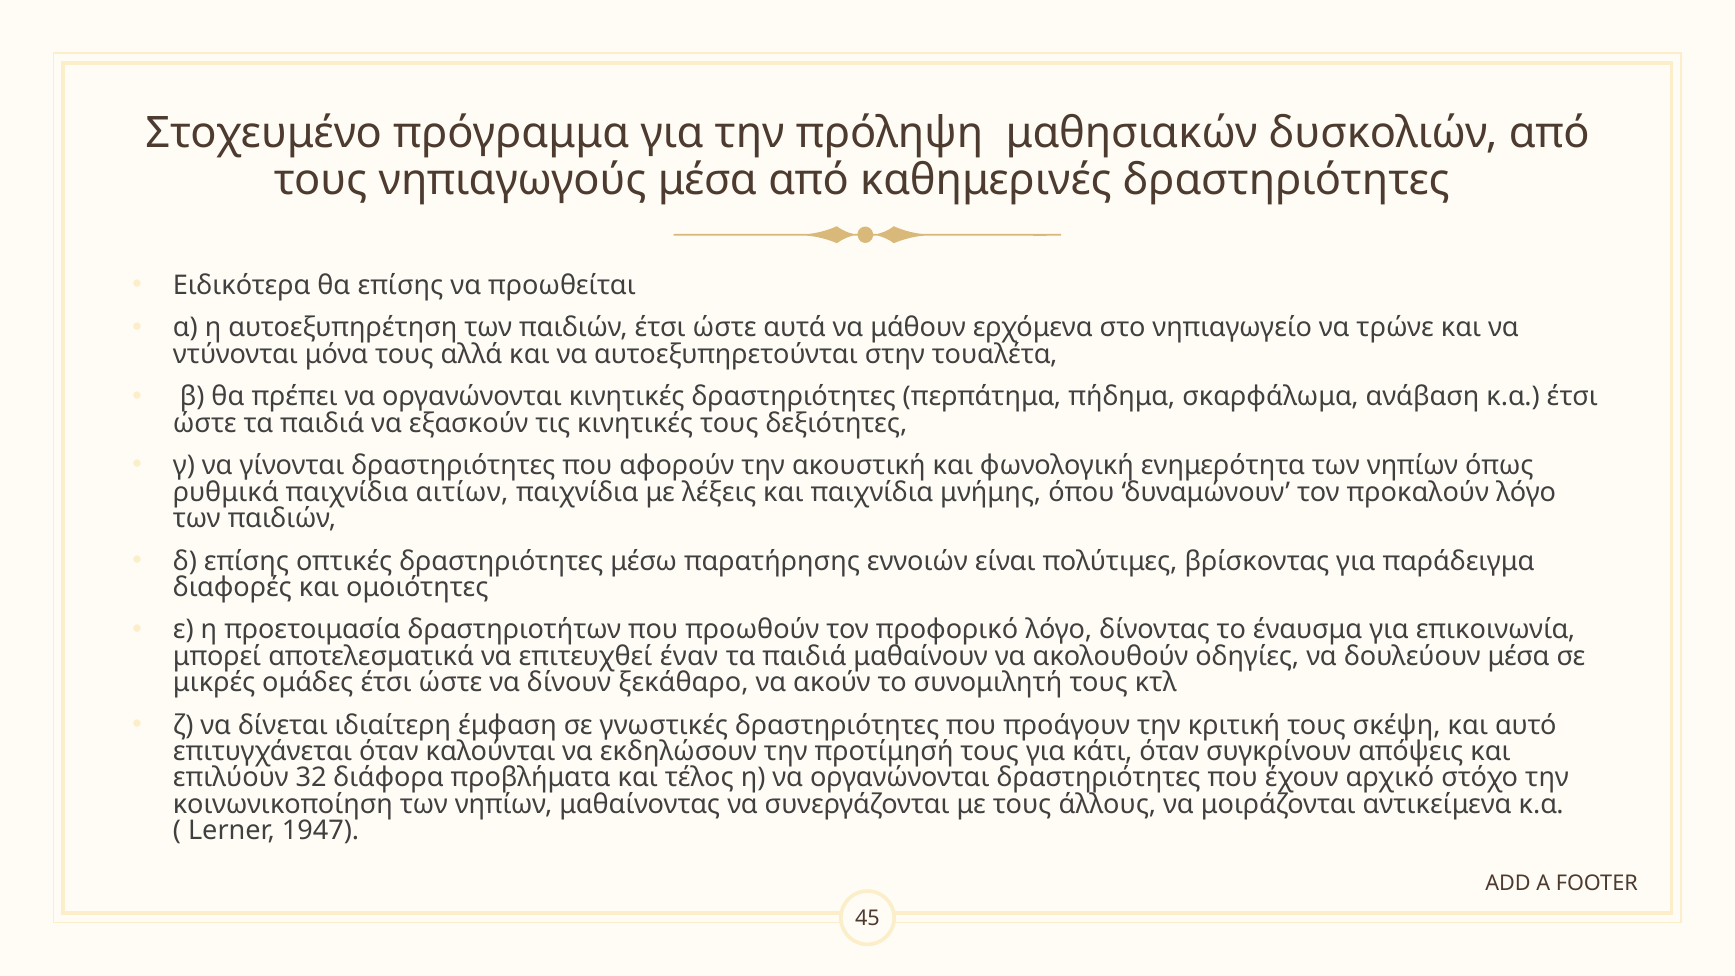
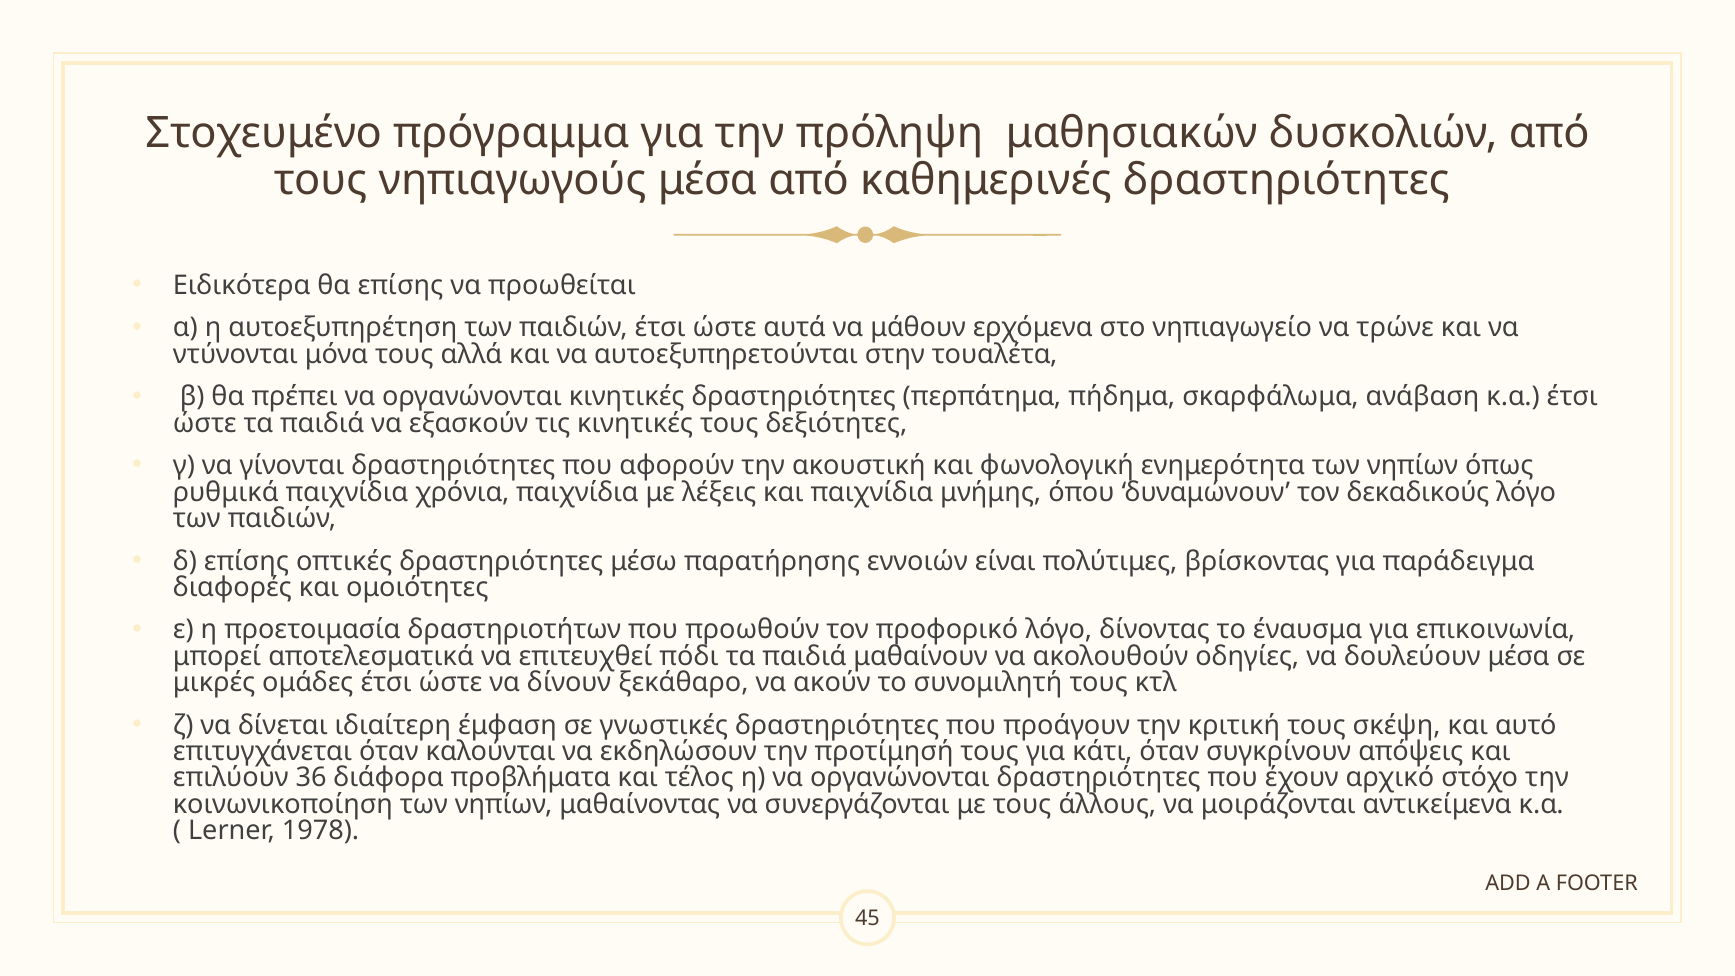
αιτίων: αιτίων -> χρόνια
προκαλούν: προκαλούν -> δεκαδικούς
έναν: έναν -> πόδι
32: 32 -> 36
1947: 1947 -> 1978
